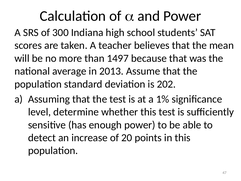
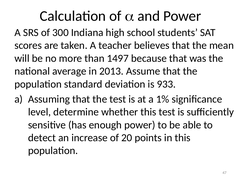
202: 202 -> 933
